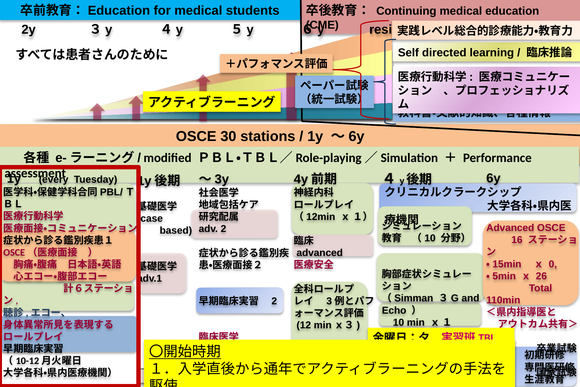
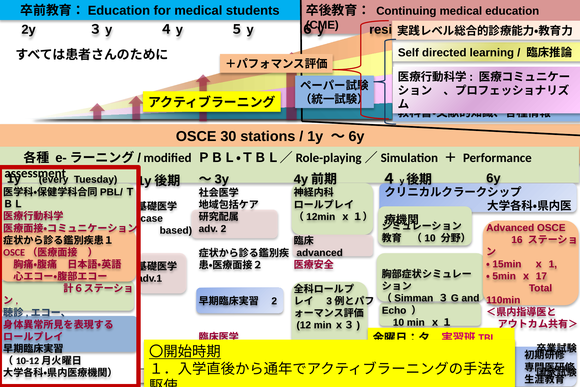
0: 0 -> 1
26: 26 -> 17
